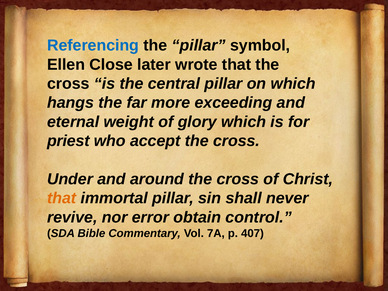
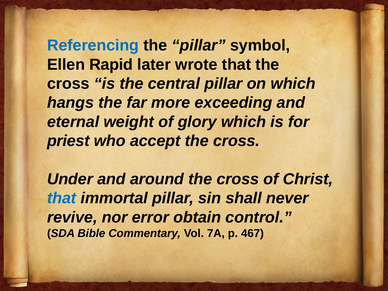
Close: Close -> Rapid
that at (62, 198) colour: orange -> blue
407: 407 -> 467
